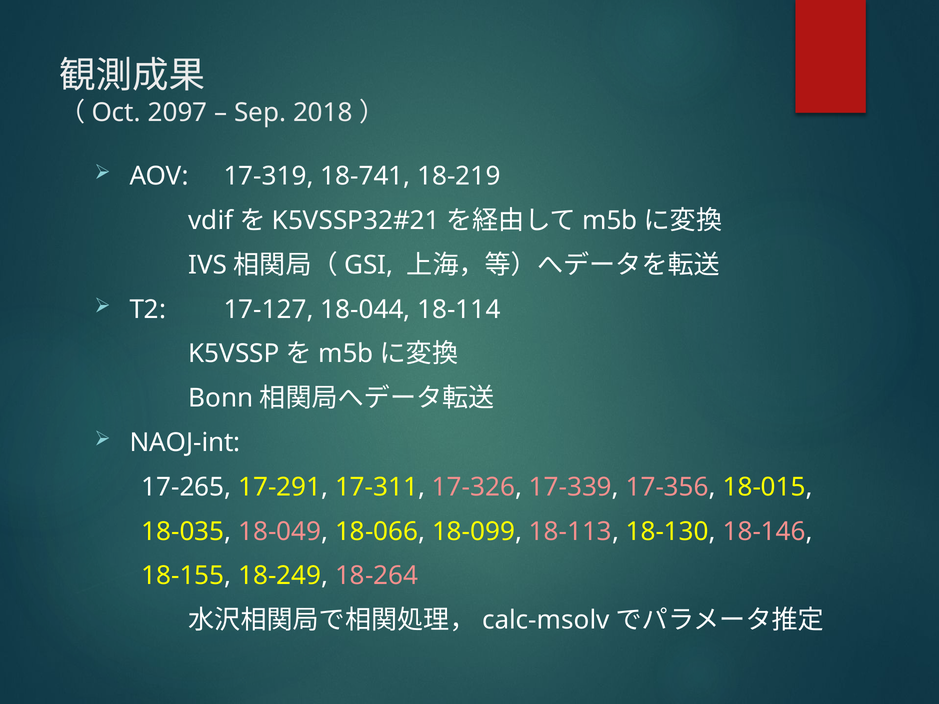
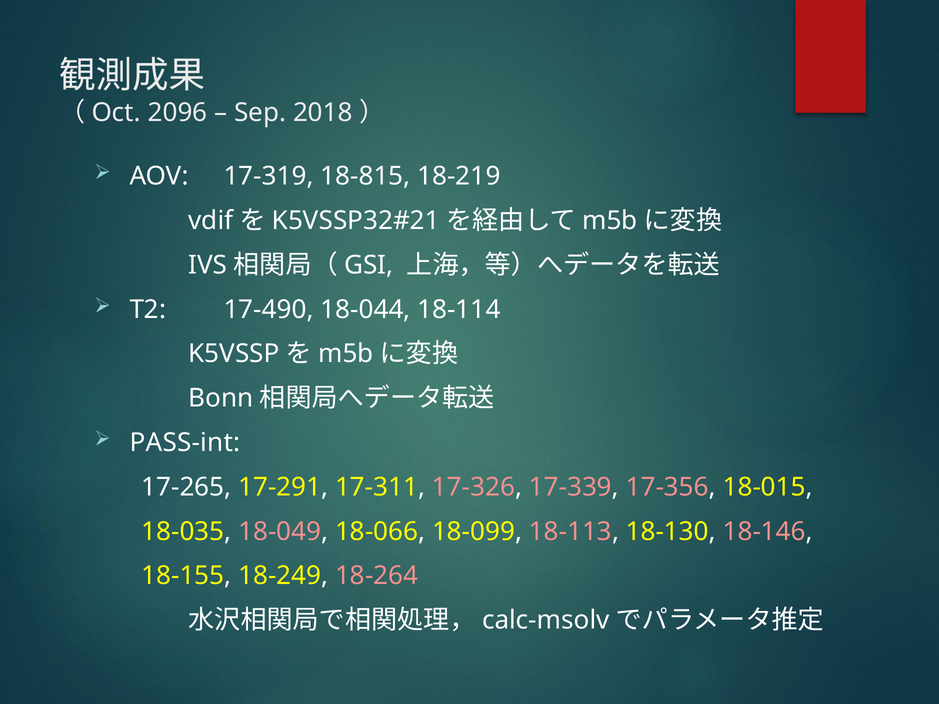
2097: 2097 -> 2096
18-741: 18-741 -> 18-815
17-127: 17-127 -> 17-490
NAOJ-int: NAOJ-int -> PASS-int
